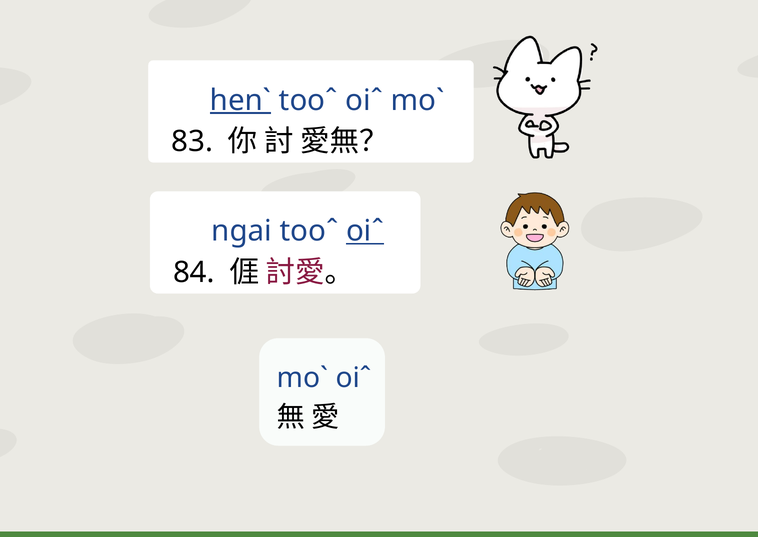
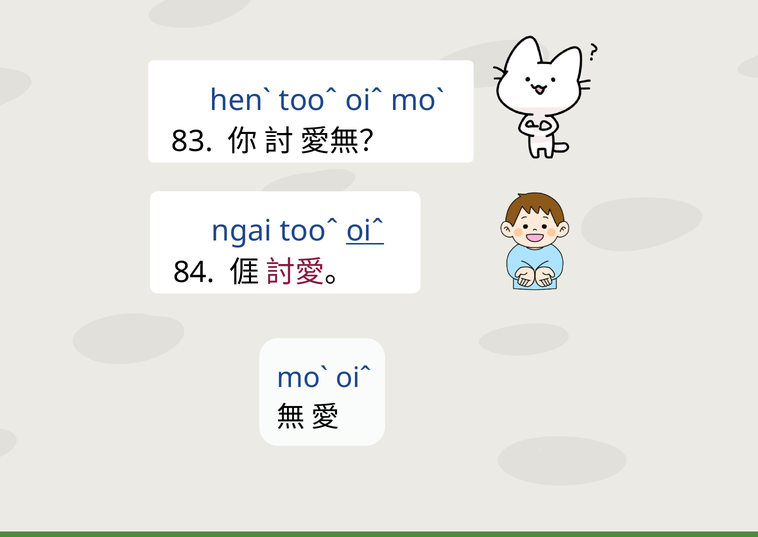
henˋ underline: present -> none
